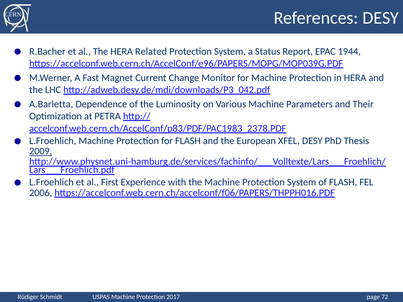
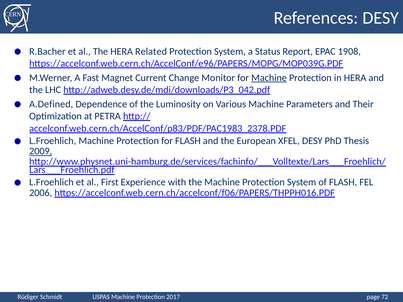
1944: 1944 -> 1908
Machine at (269, 78) underline: none -> present
A.Barletta: A.Barletta -> A.Defined
